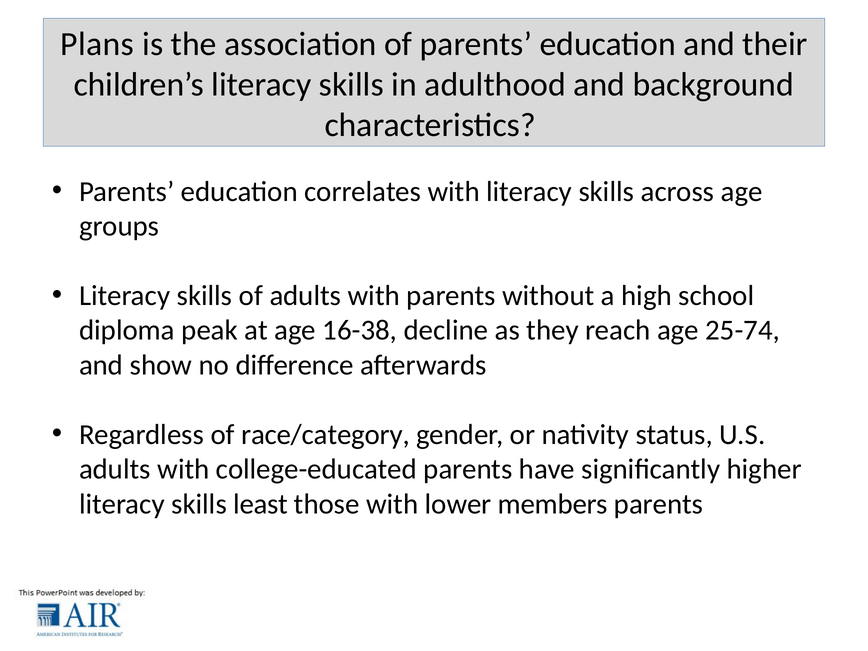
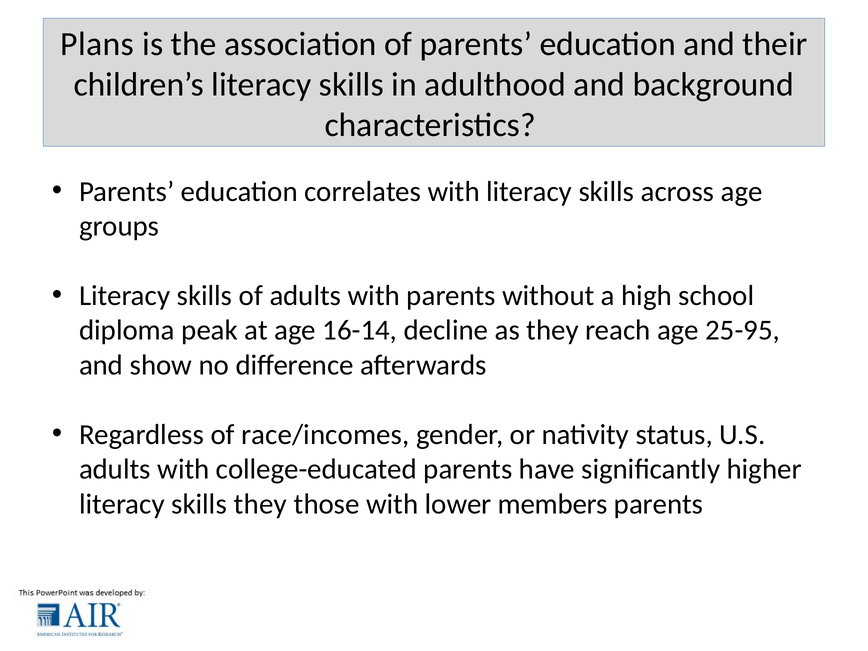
16-38: 16-38 -> 16-14
25-74: 25-74 -> 25-95
race/category: race/category -> race/incomes
skills least: least -> they
